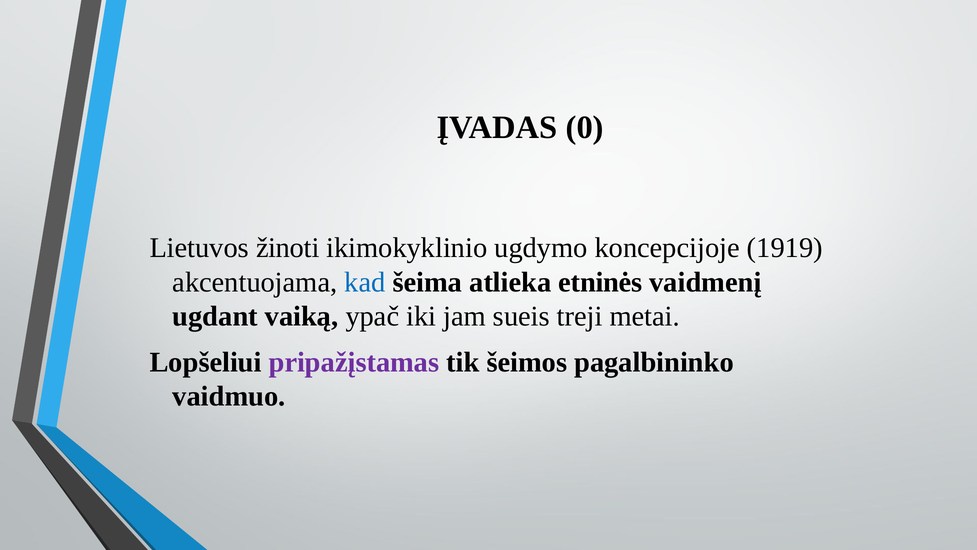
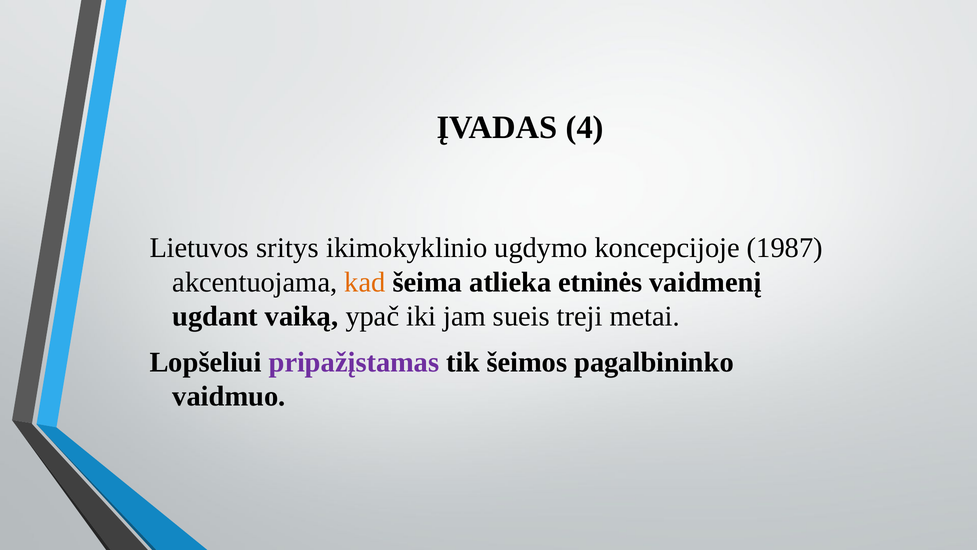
0: 0 -> 4
žinoti: žinoti -> sritys
1919: 1919 -> 1987
kad colour: blue -> orange
